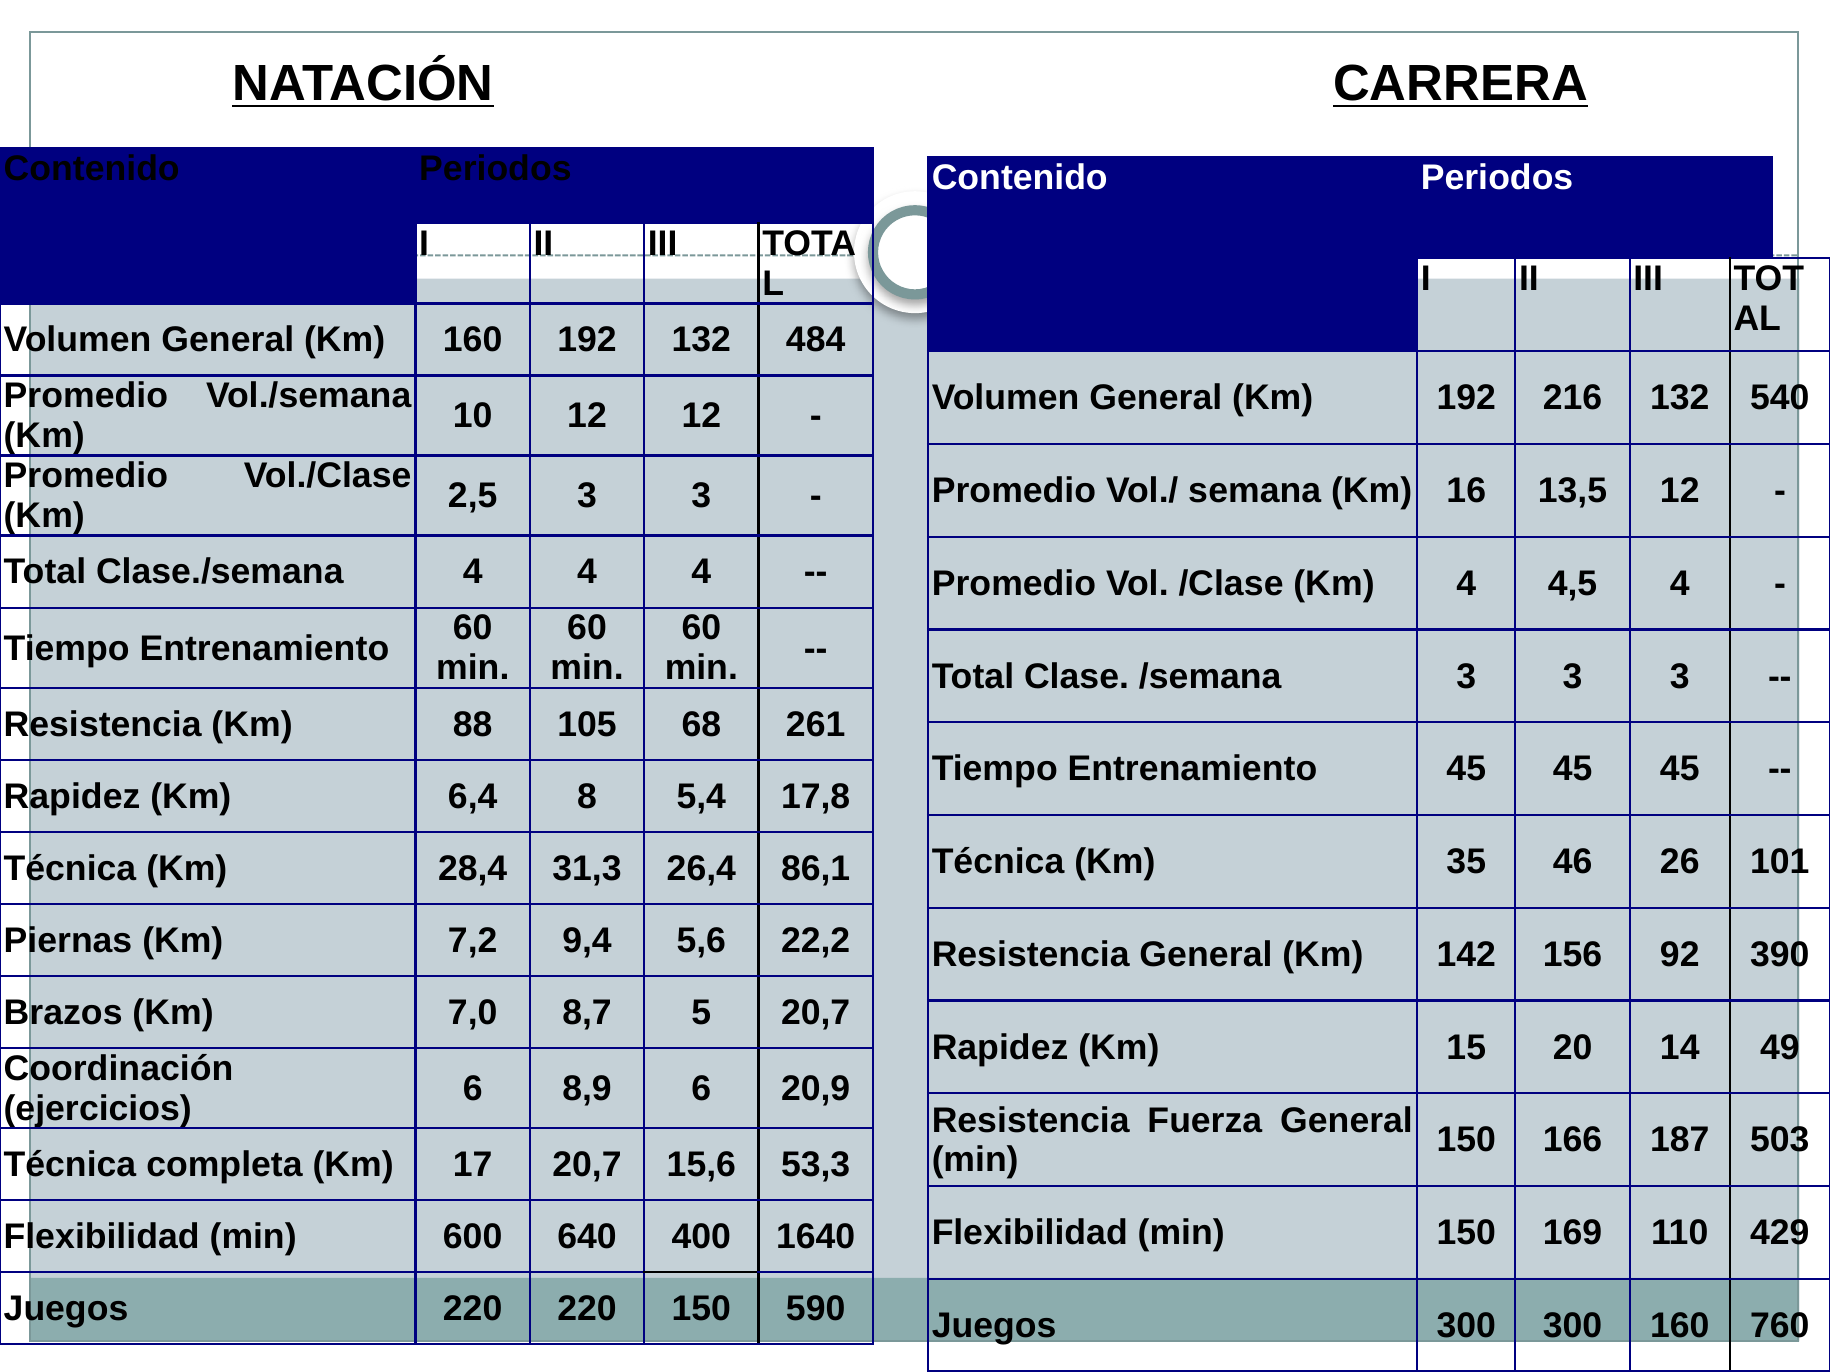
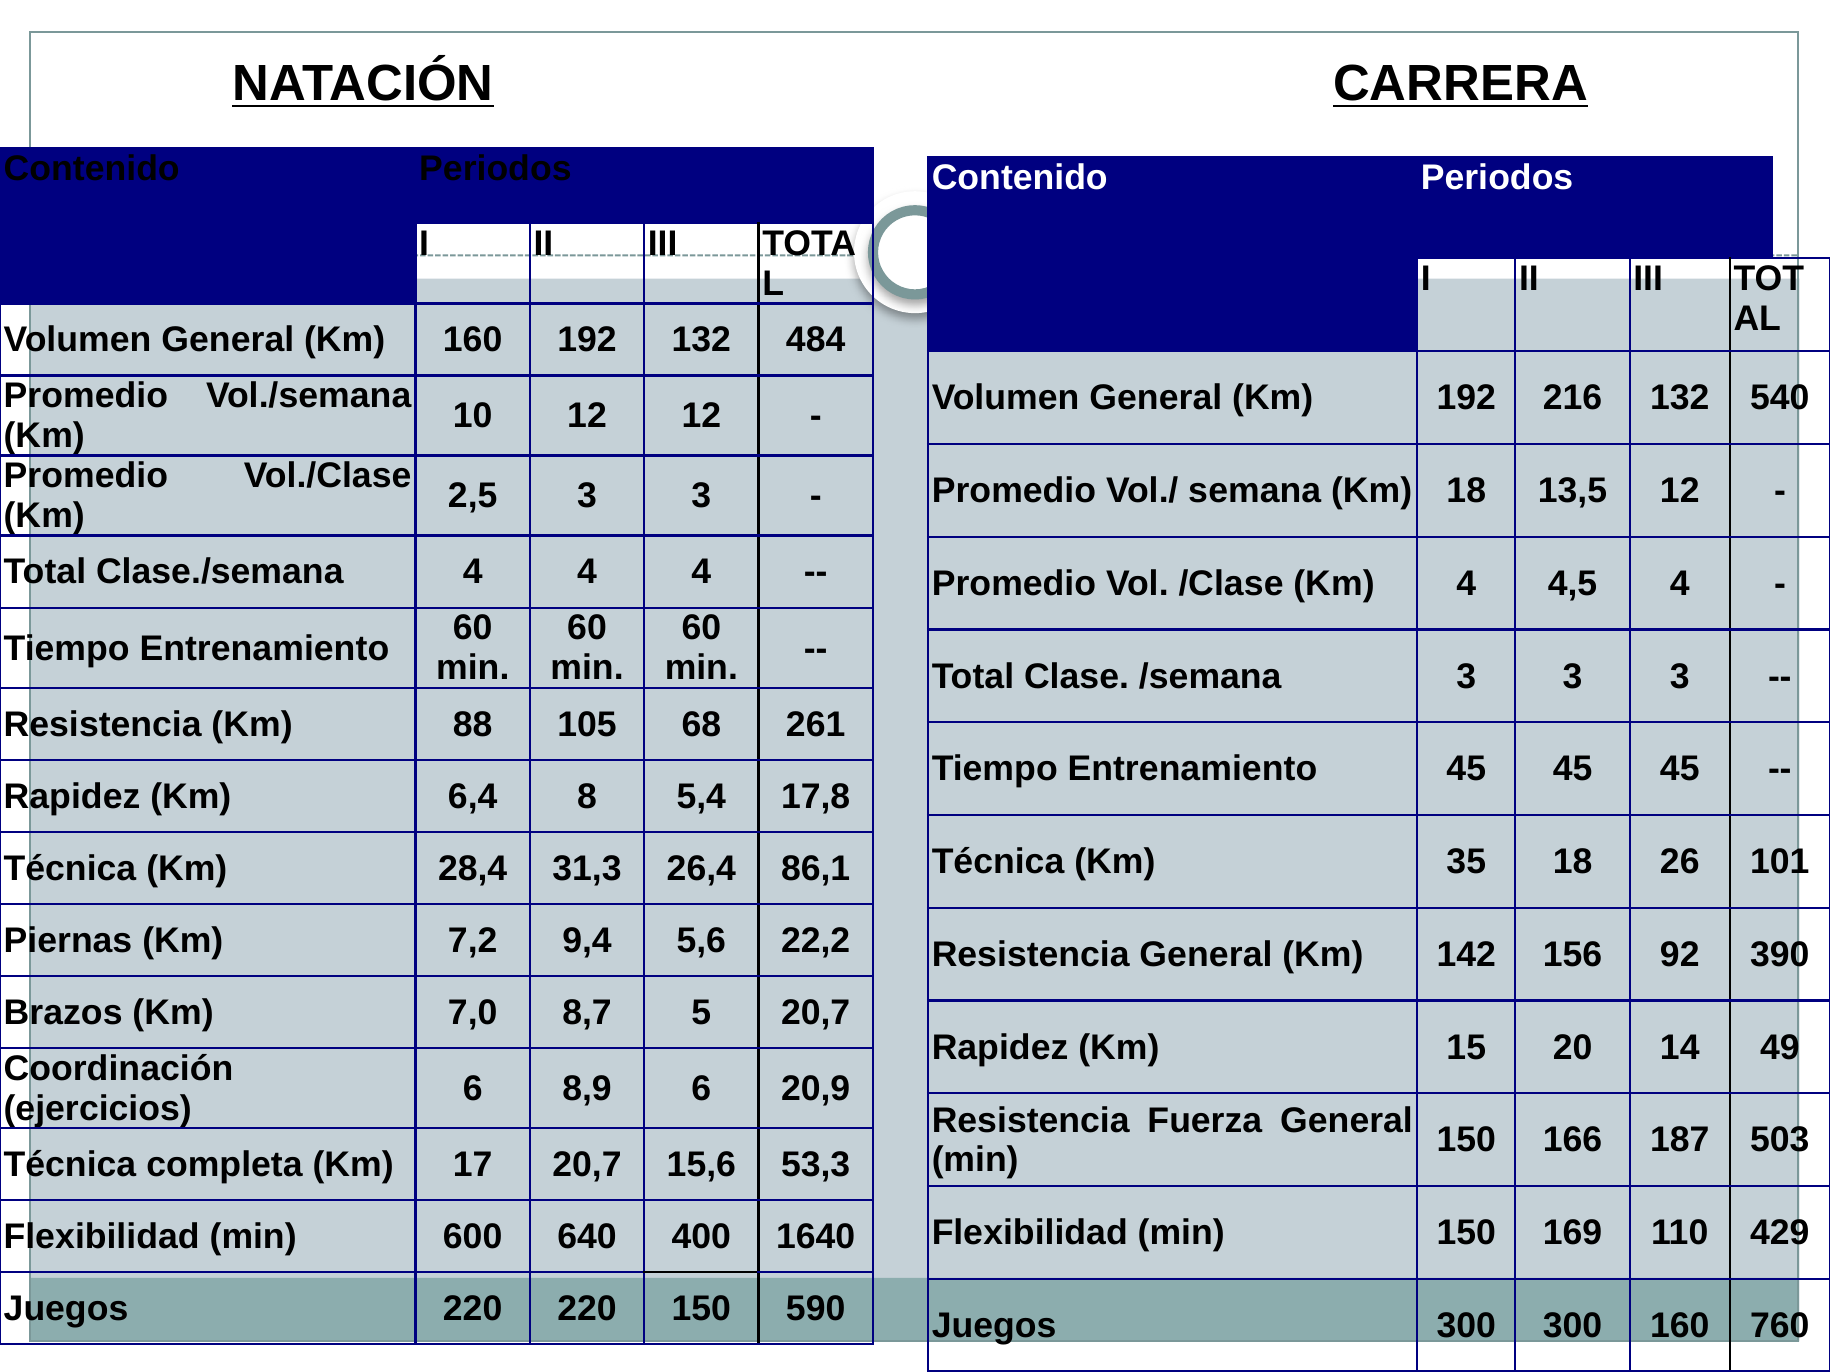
Km 16: 16 -> 18
35 46: 46 -> 18
